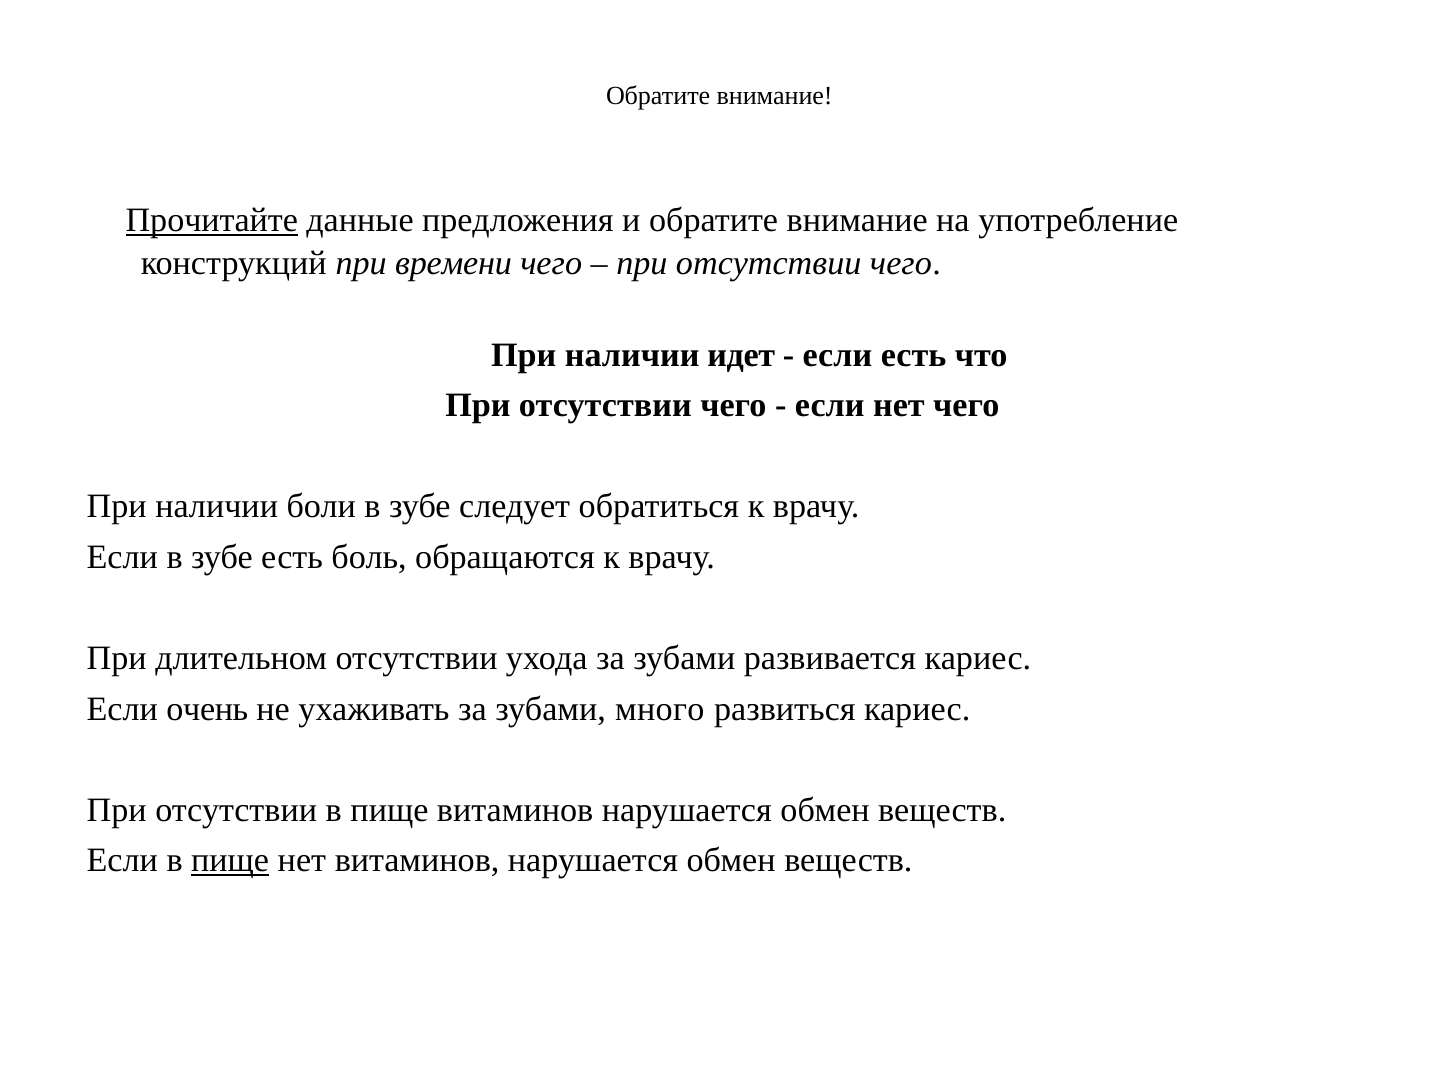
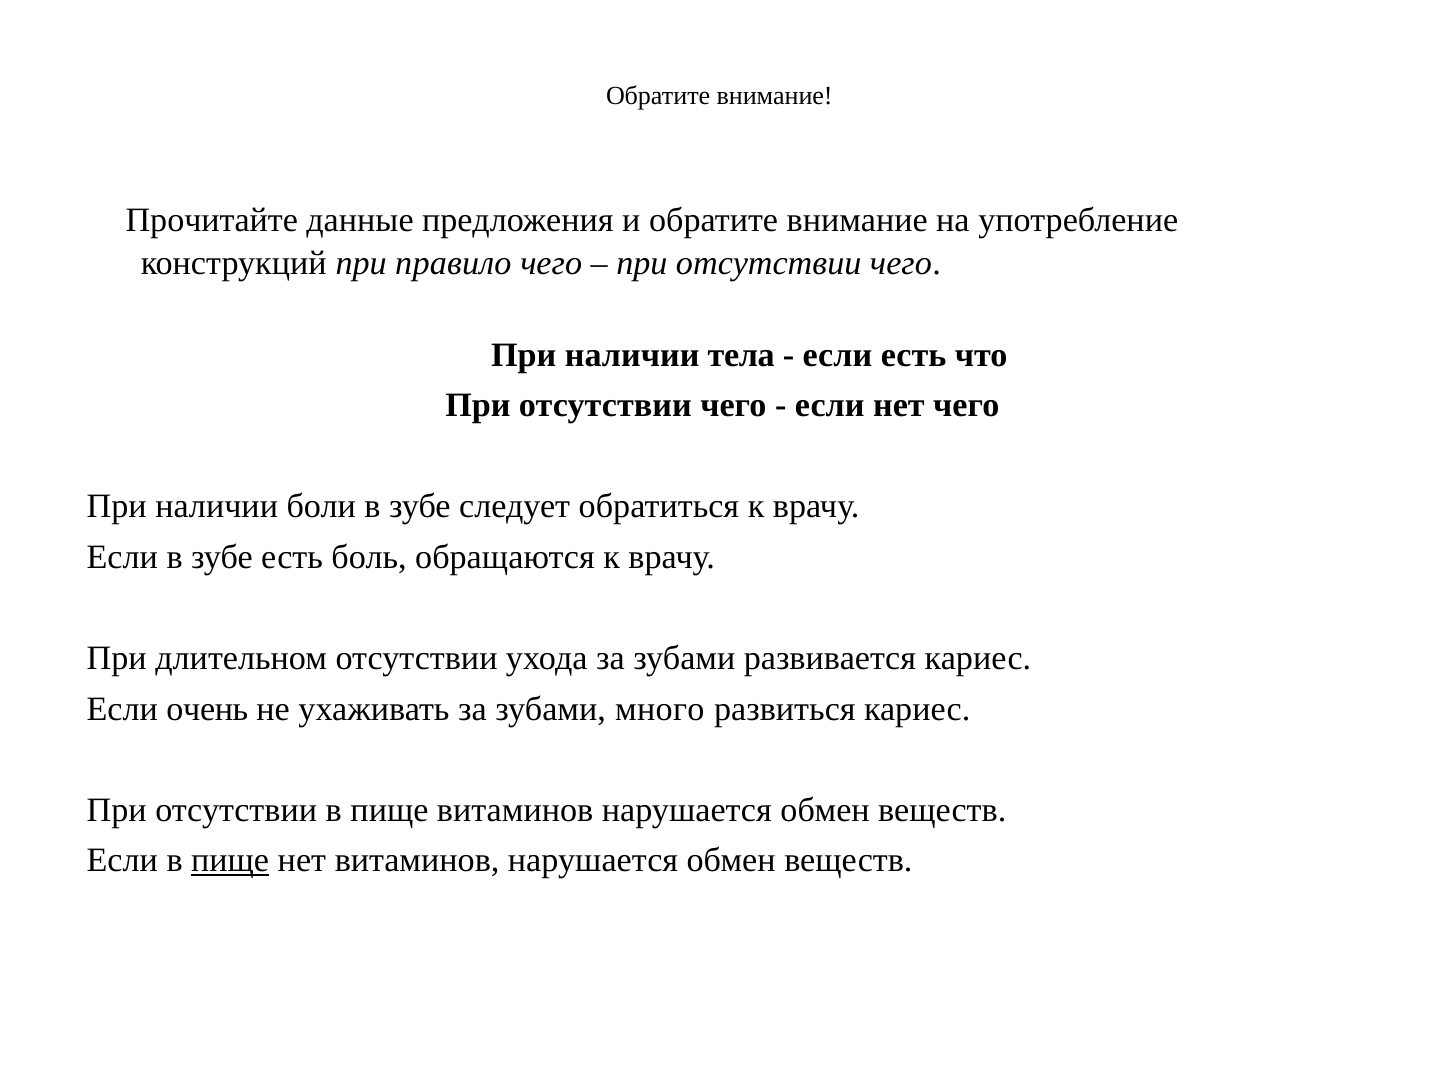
Прочитайте underline: present -> none
времени: времени -> правило
идет: идет -> тела
